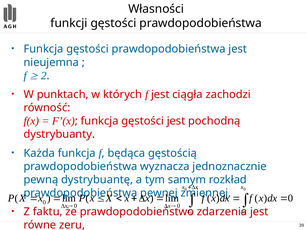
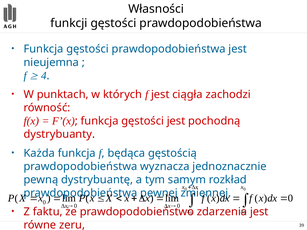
2: 2 -> 4
